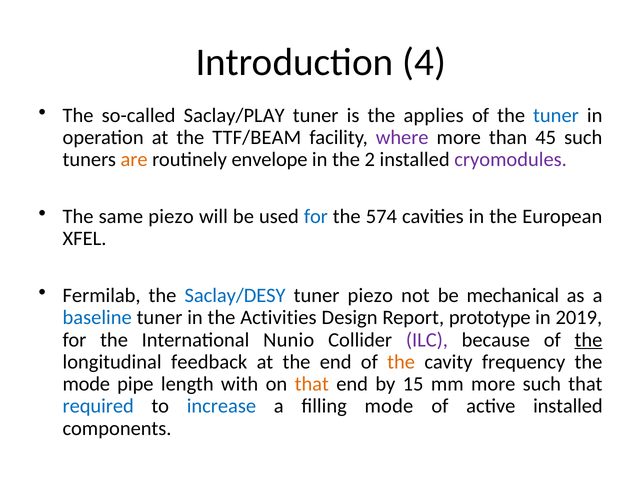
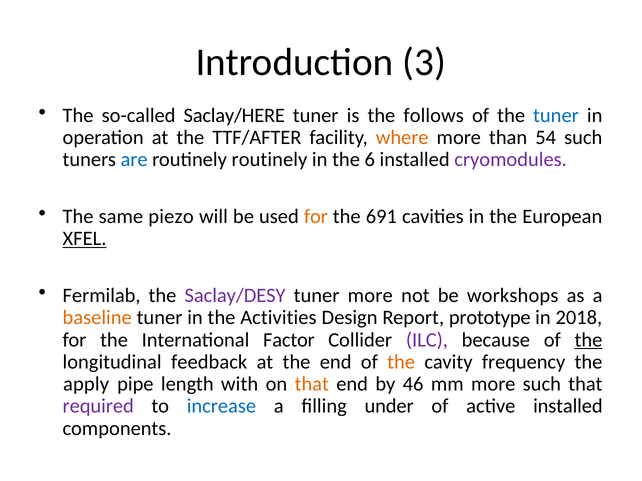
4: 4 -> 3
Saclay/PLAY: Saclay/PLAY -> Saclay/HERE
applies: applies -> follows
TTF/BEAM: TTF/BEAM -> TTF/AFTER
where colour: purple -> orange
45: 45 -> 54
are colour: orange -> blue
routinely envelope: envelope -> routinely
2: 2 -> 6
for at (316, 217) colour: blue -> orange
574: 574 -> 691
XFEL underline: none -> present
Saclay/DESY colour: blue -> purple
tuner piezo: piezo -> more
mechanical: mechanical -> workshops
baseline colour: blue -> orange
2019: 2019 -> 2018
Nunio: Nunio -> Factor
mode at (86, 384): mode -> apply
15: 15 -> 46
required colour: blue -> purple
filling mode: mode -> under
